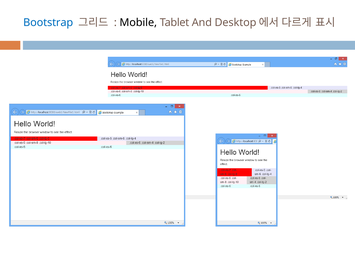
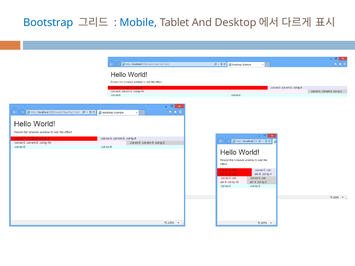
Mobile colour: black -> blue
